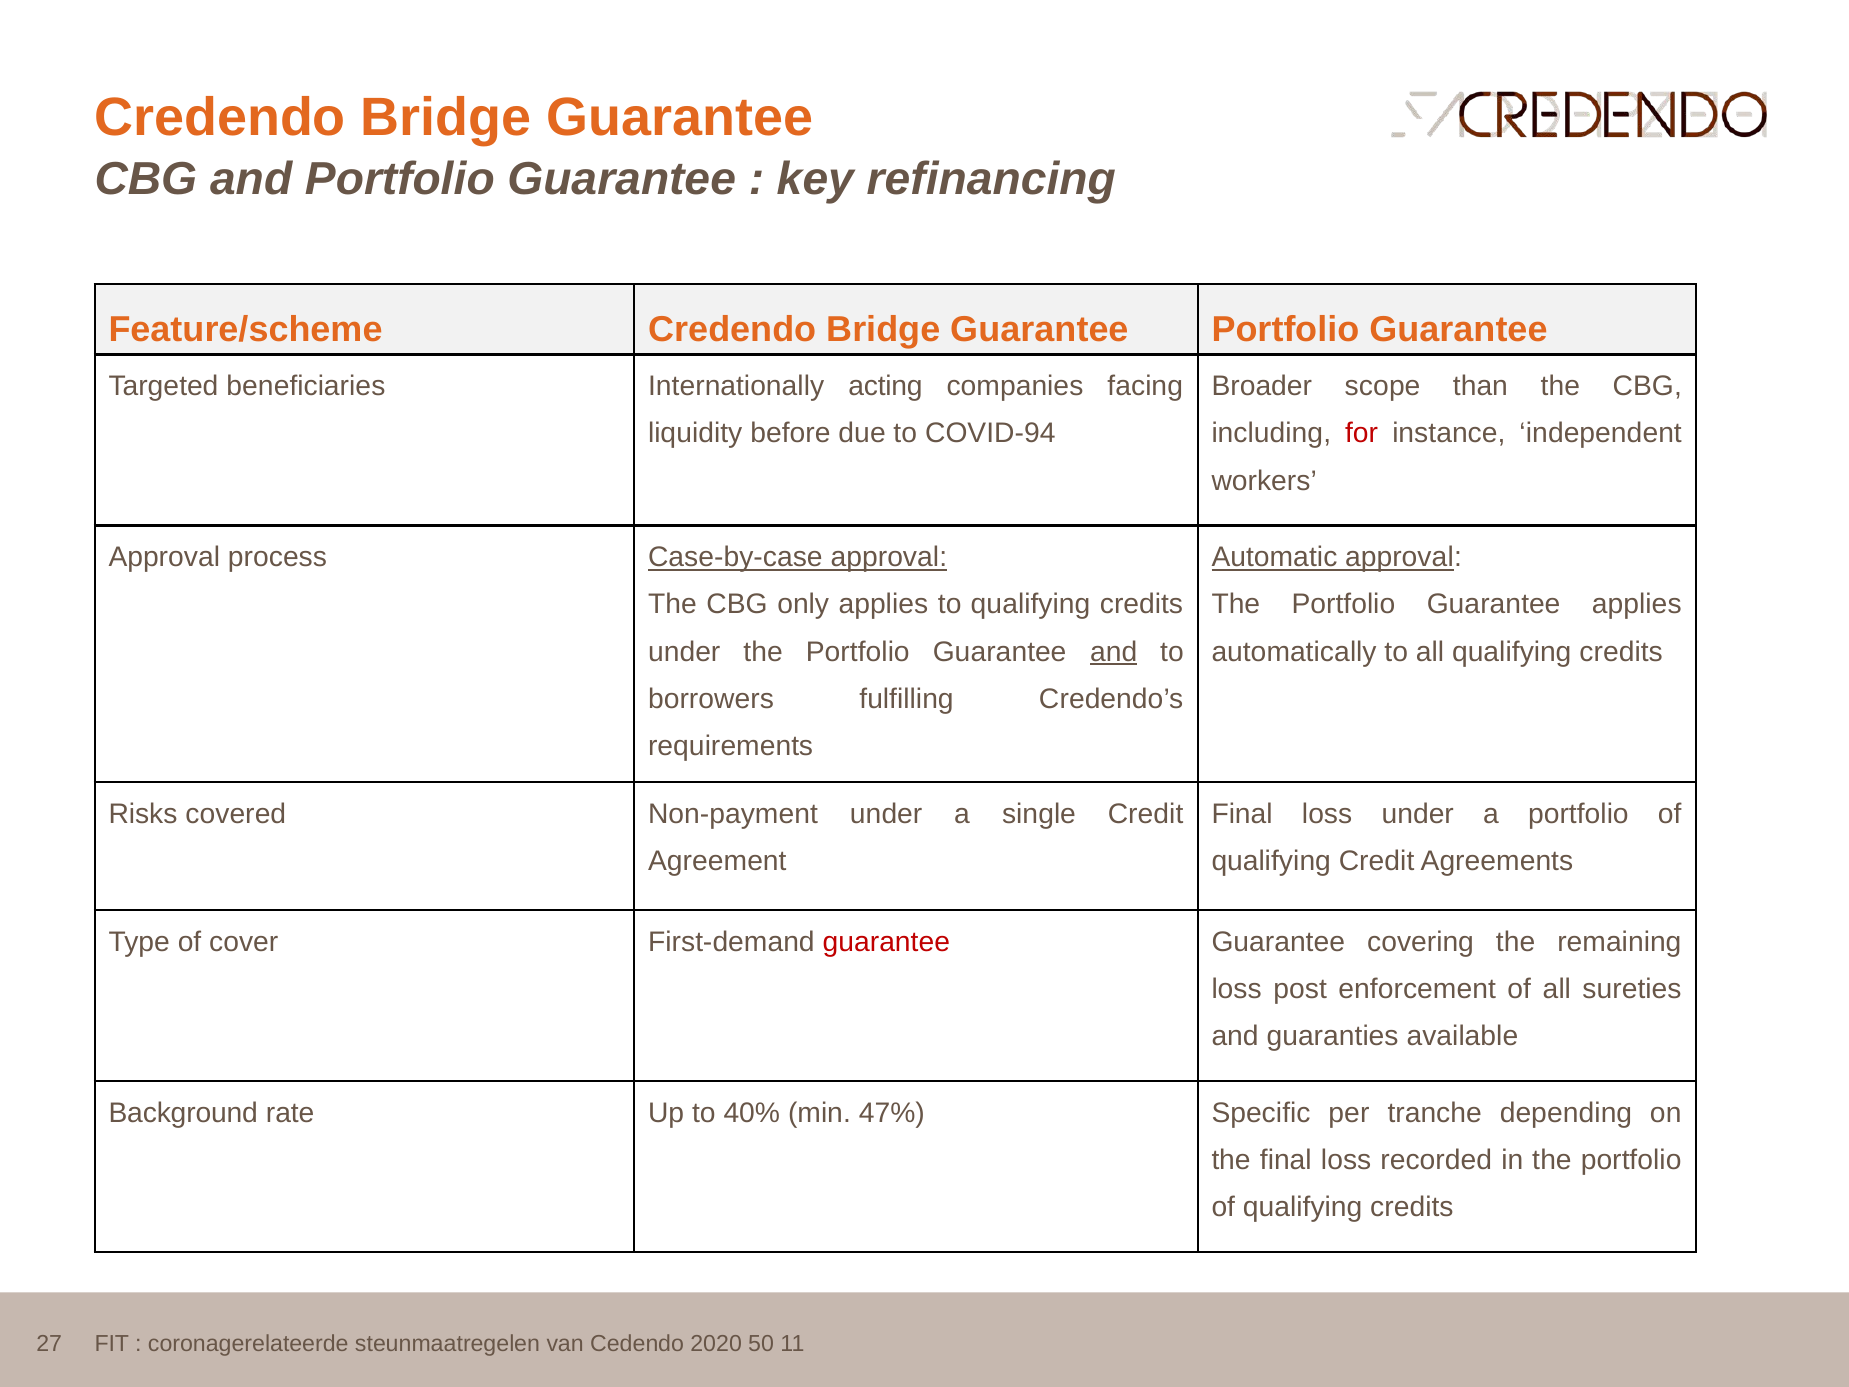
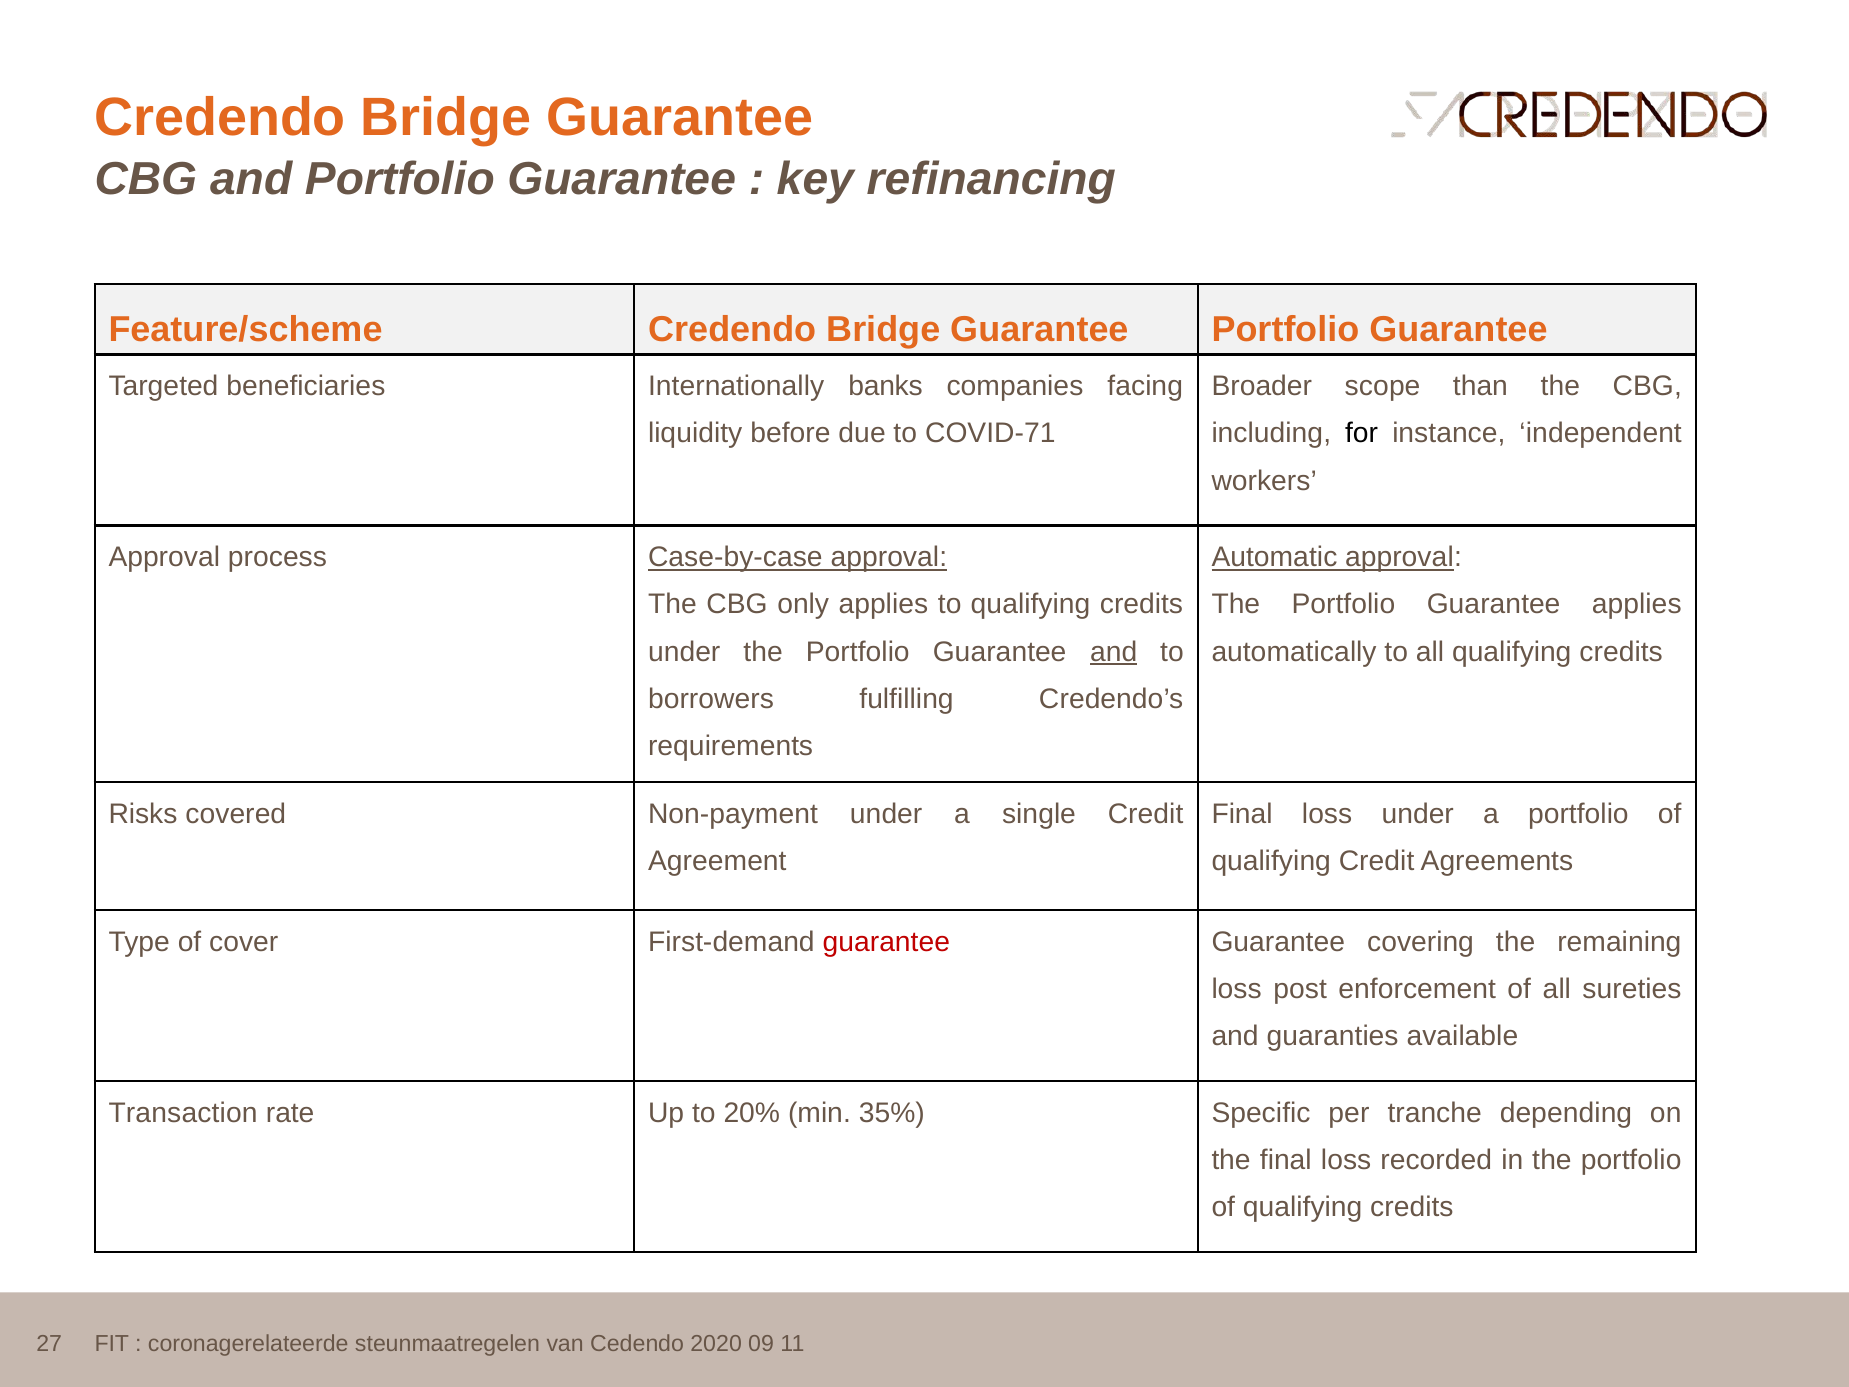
acting: acting -> banks
COVID-94: COVID-94 -> COVID-71
for colour: red -> black
Background: Background -> Transaction
40%: 40% -> 20%
47%: 47% -> 35%
50: 50 -> 09
